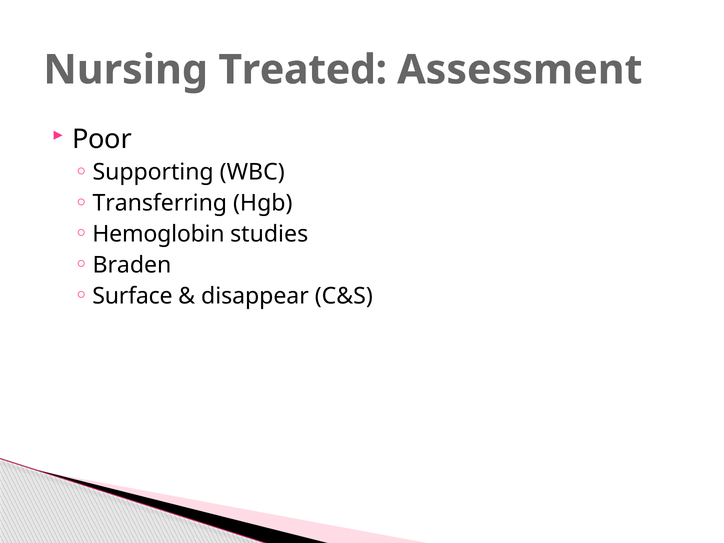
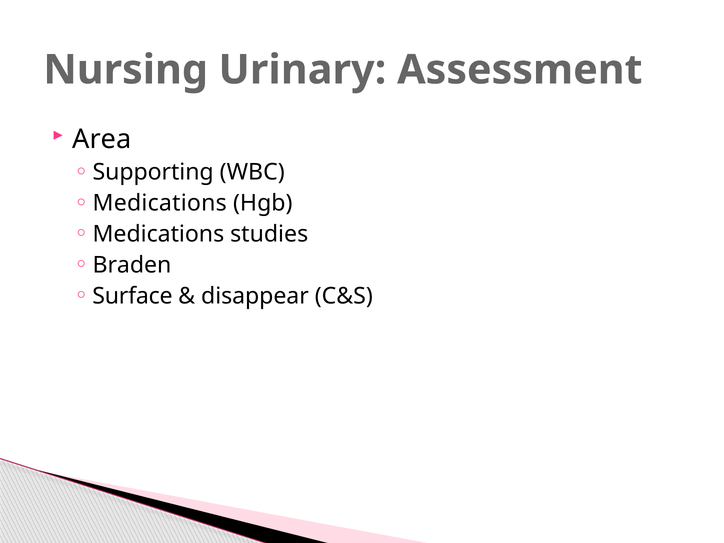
Treated: Treated -> Urinary
Poor: Poor -> Area
Transferring at (160, 203): Transferring -> Medications
Hemoglobin at (158, 234): Hemoglobin -> Medications
